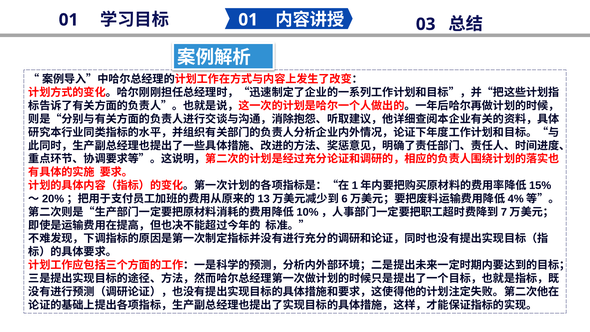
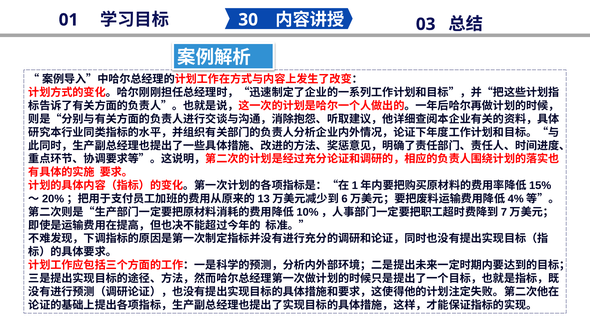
01 at (248, 20): 01 -> 30
